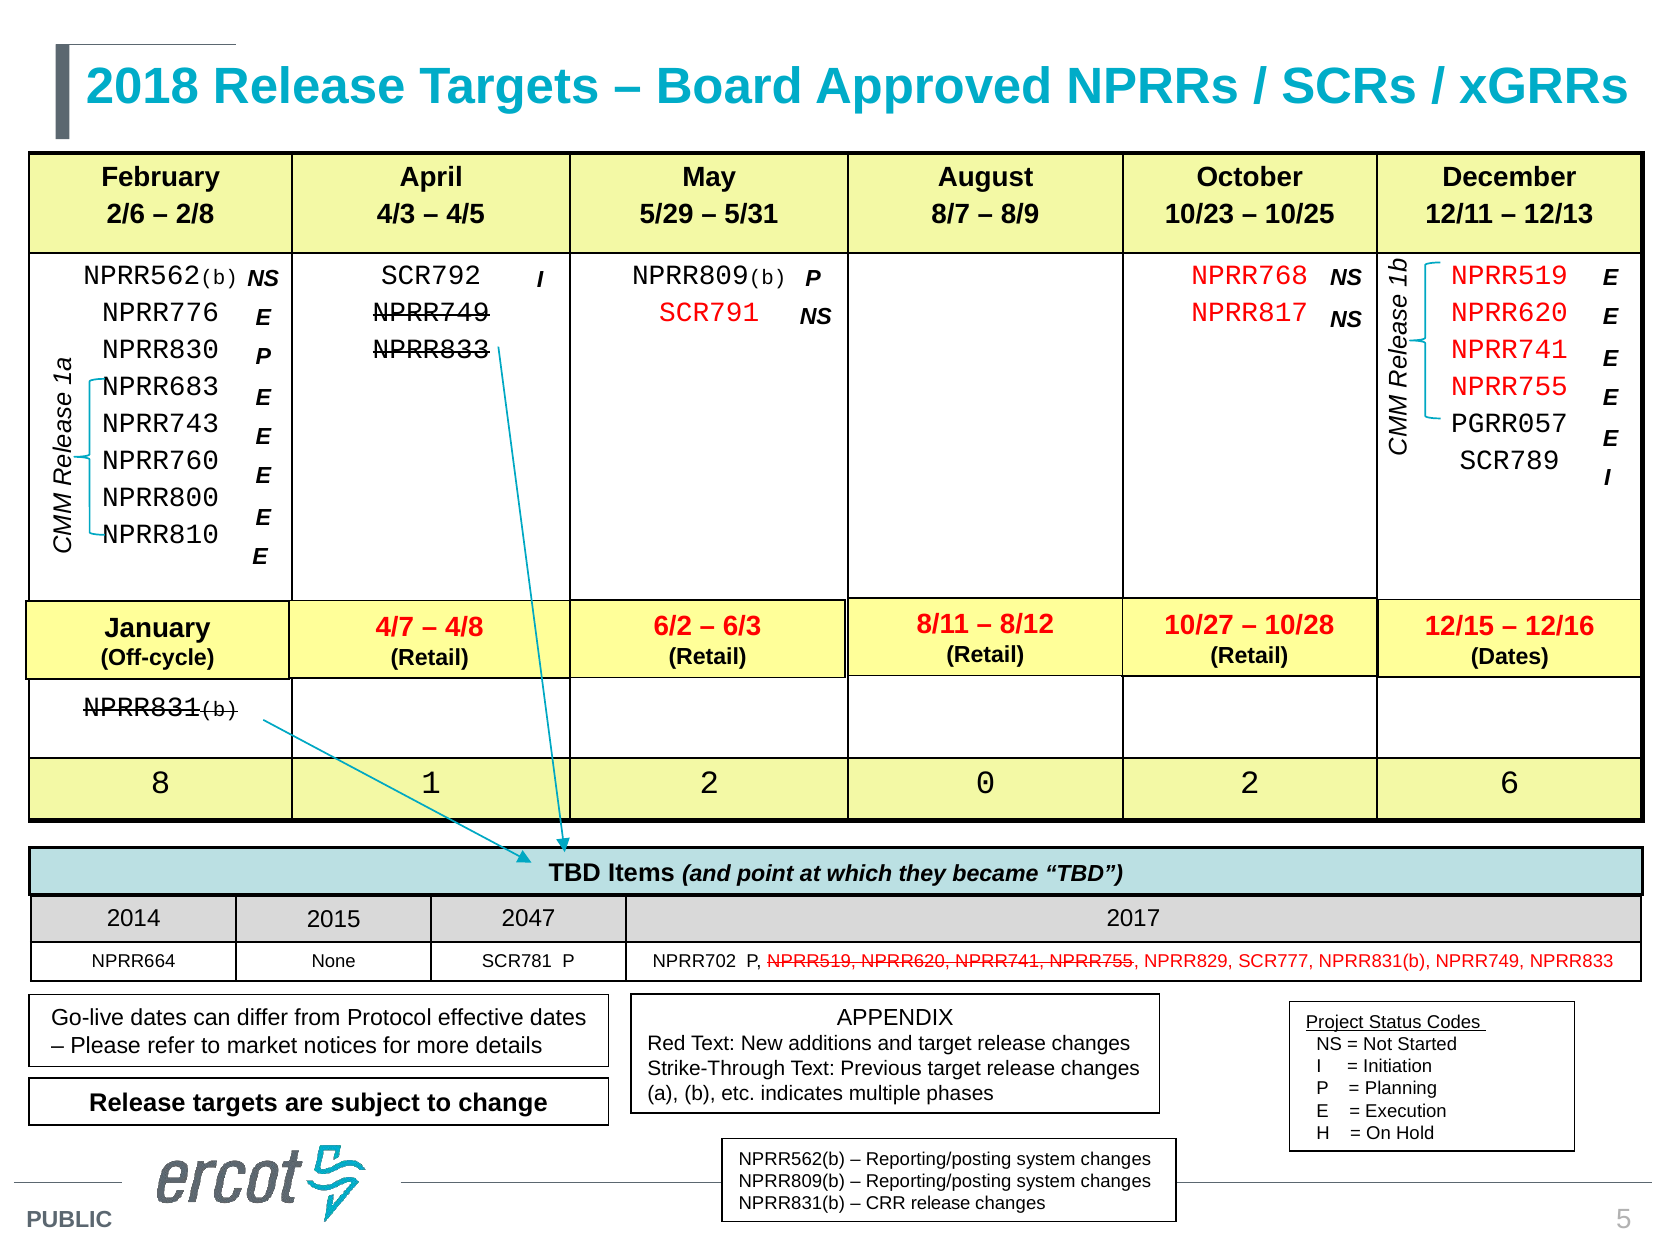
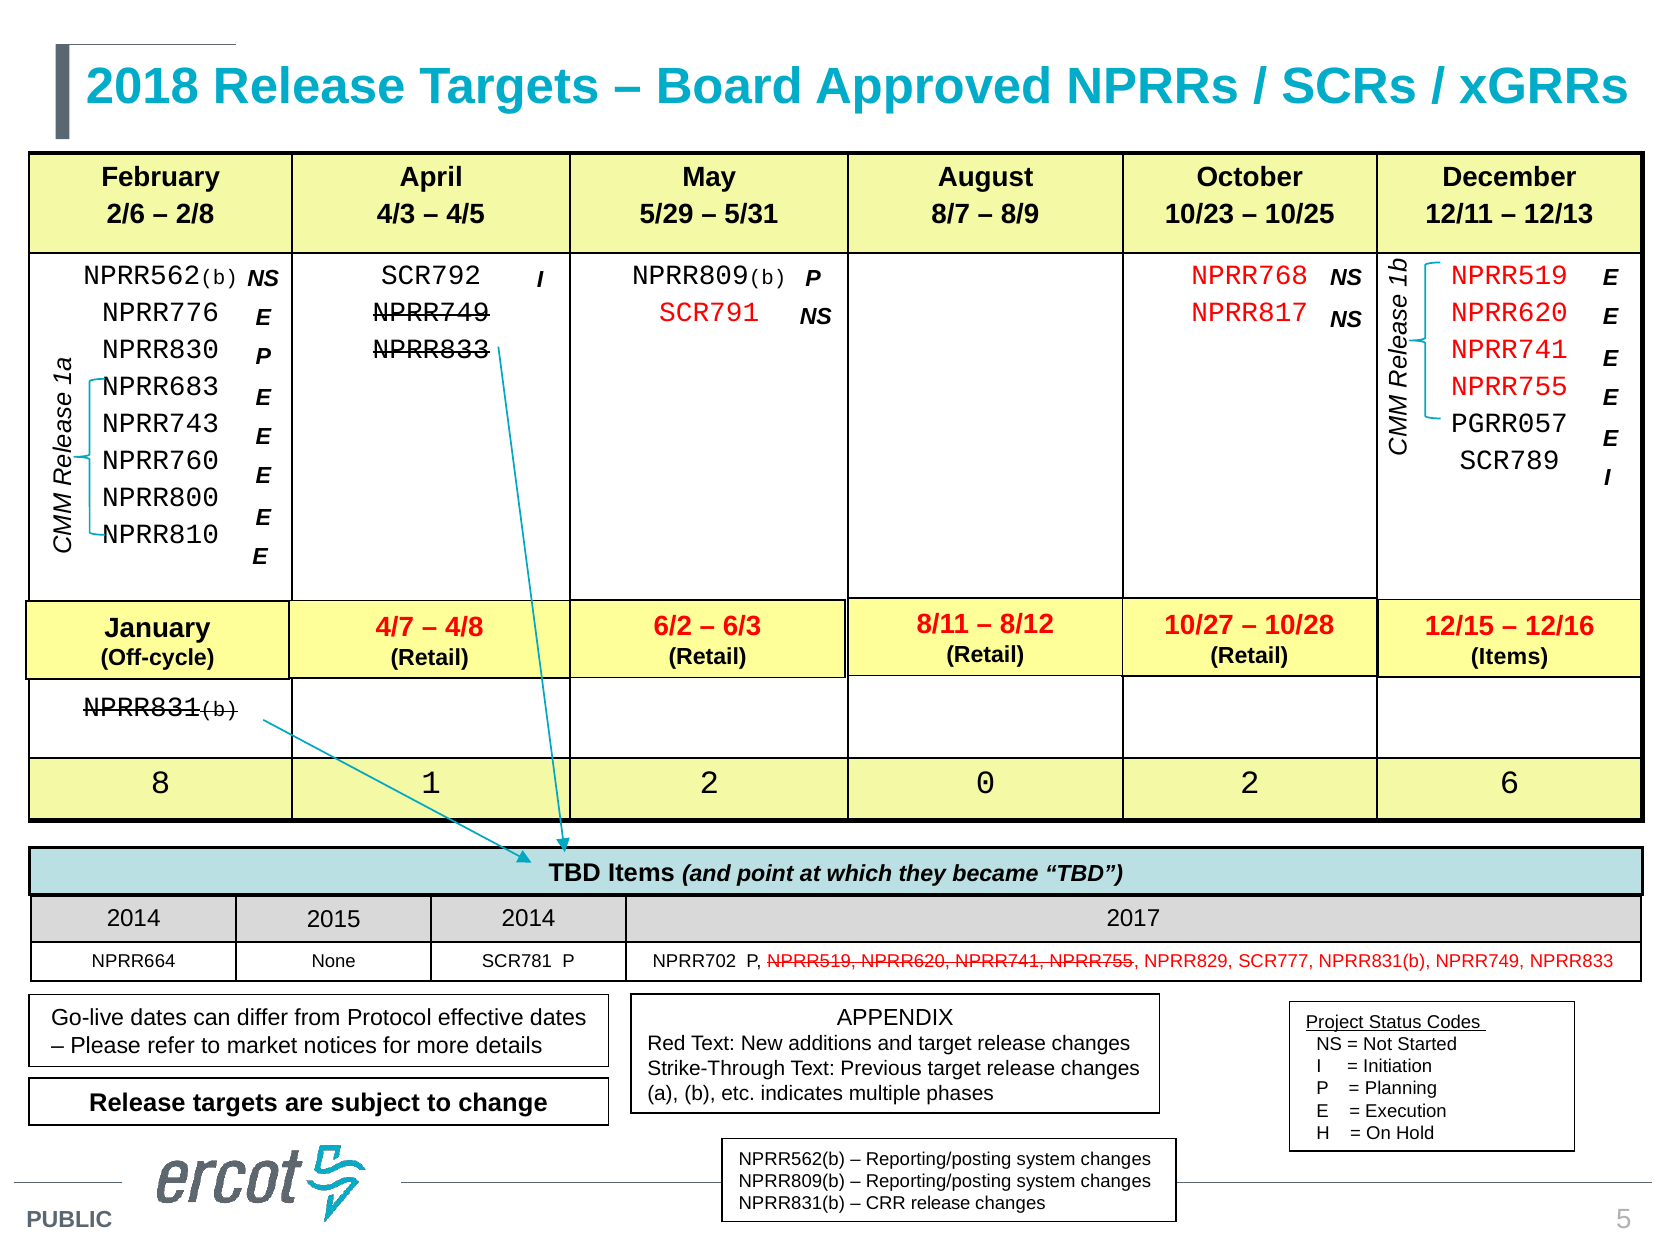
Dates at (1510, 656): Dates -> Items
2015 2047: 2047 -> 2014
